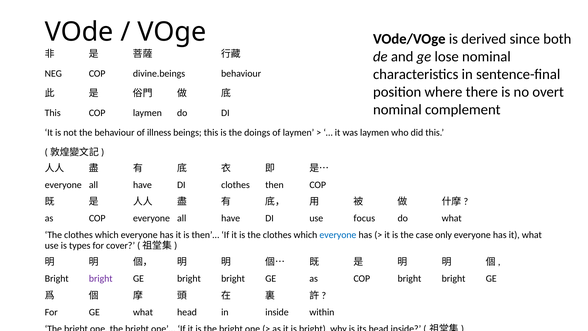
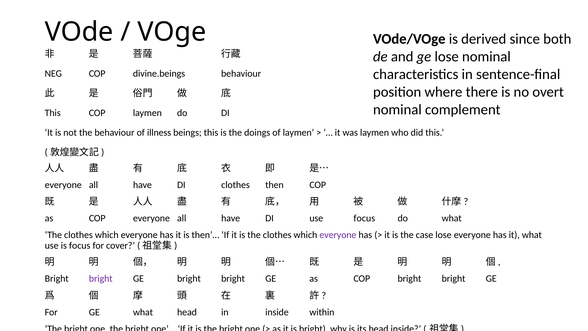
everyone at (338, 235) colour: blue -> purple
case only: only -> lose
is types: types -> focus
